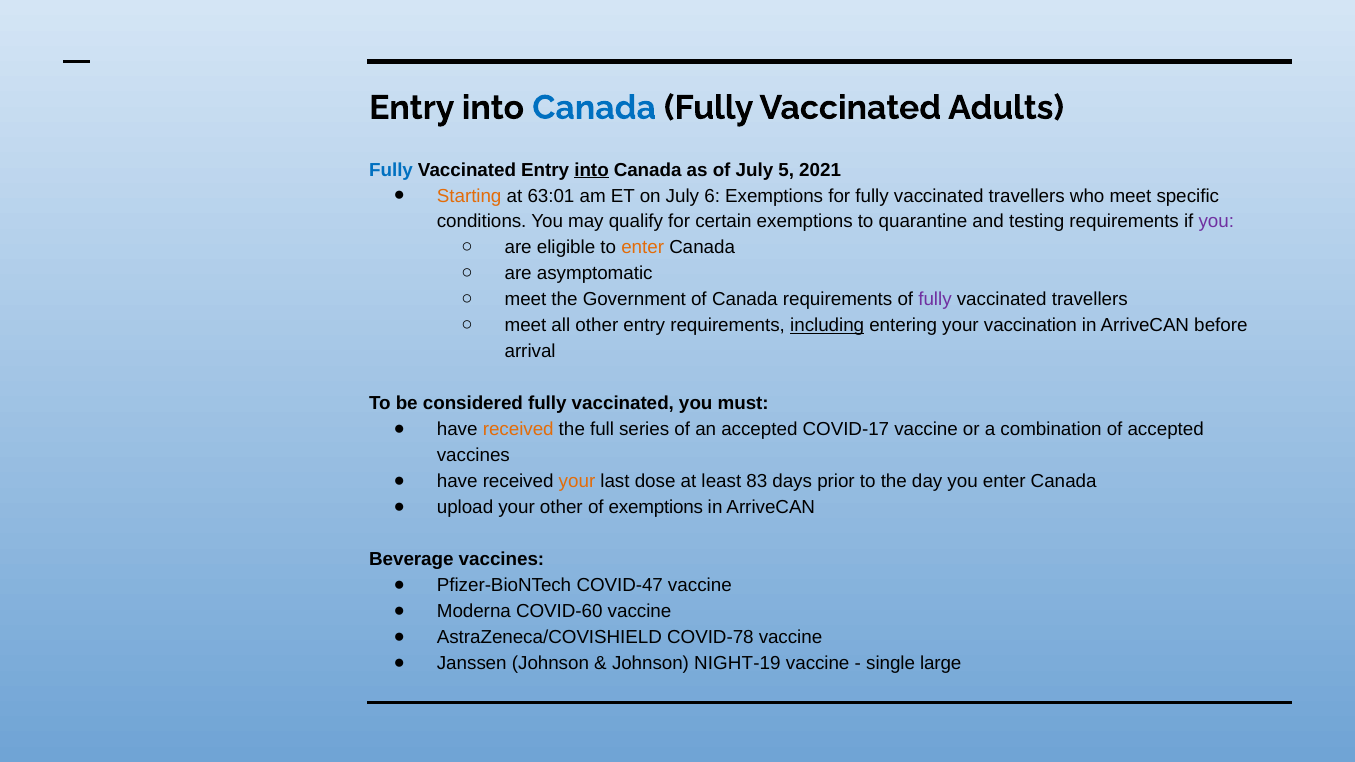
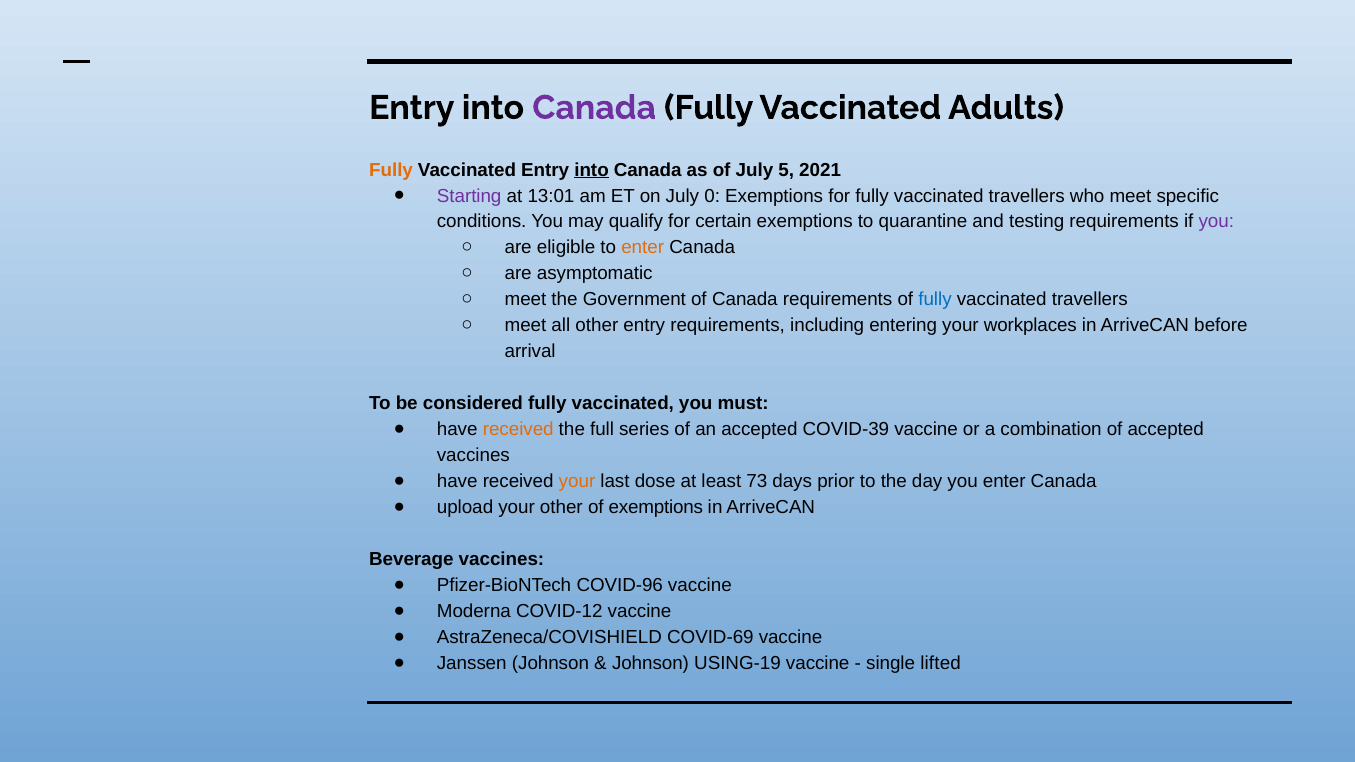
Canada at (594, 108) colour: blue -> purple
Fully at (391, 170) colour: blue -> orange
Starting colour: orange -> purple
63:01: 63:01 -> 13:01
6: 6 -> 0
fully at (935, 300) colour: purple -> blue
including underline: present -> none
vaccination: vaccination -> workplaces
COVID-17: COVID-17 -> COVID-39
83: 83 -> 73
COVID-47: COVID-47 -> COVID-96
COVID-60: COVID-60 -> COVID-12
COVID-78: COVID-78 -> COVID-69
NIGHT-19: NIGHT-19 -> USING-19
large: large -> lifted
